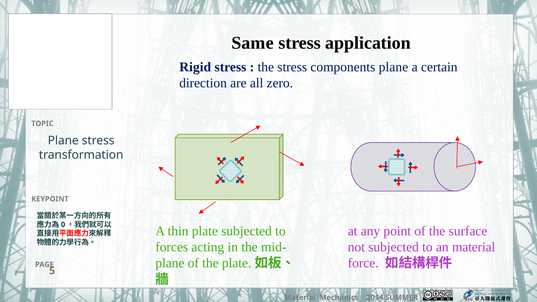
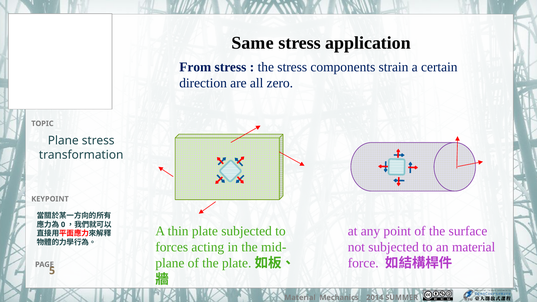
Rigid: Rigid -> From
components plane: plane -> strain
